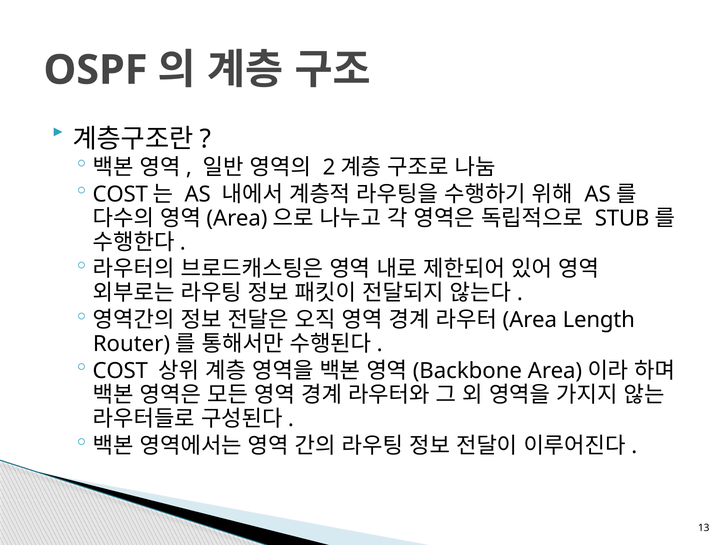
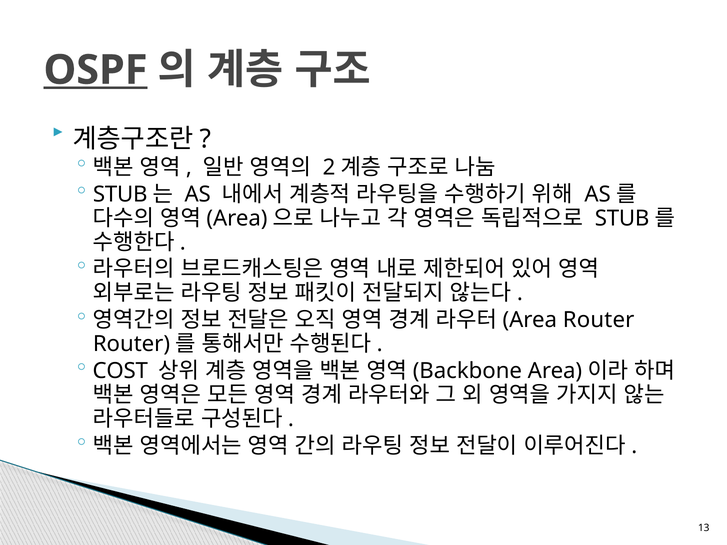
OSPF underline: none -> present
COST at (120, 194): COST -> STUB
Length at (599, 320): Length -> Router
